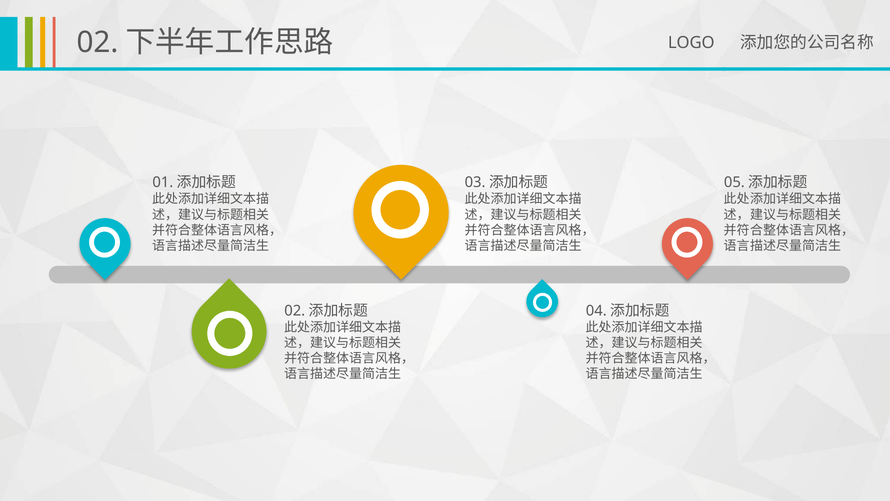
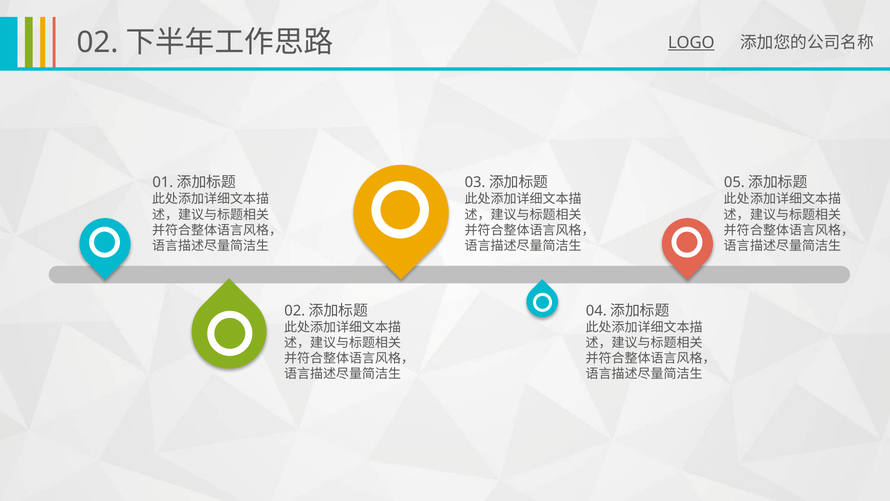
LOGO underline: none -> present
